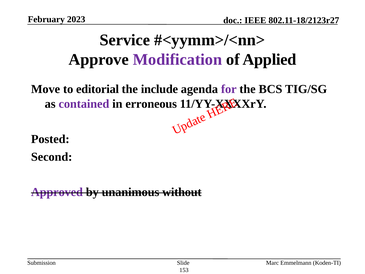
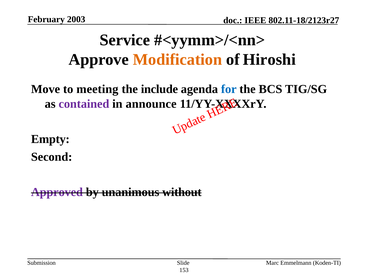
2023: 2023 -> 2003
Modification colour: purple -> orange
Applied: Applied -> Hiroshi
editorial: editorial -> meeting
for colour: purple -> blue
erroneous: erroneous -> announce
Posted: Posted -> Empty
